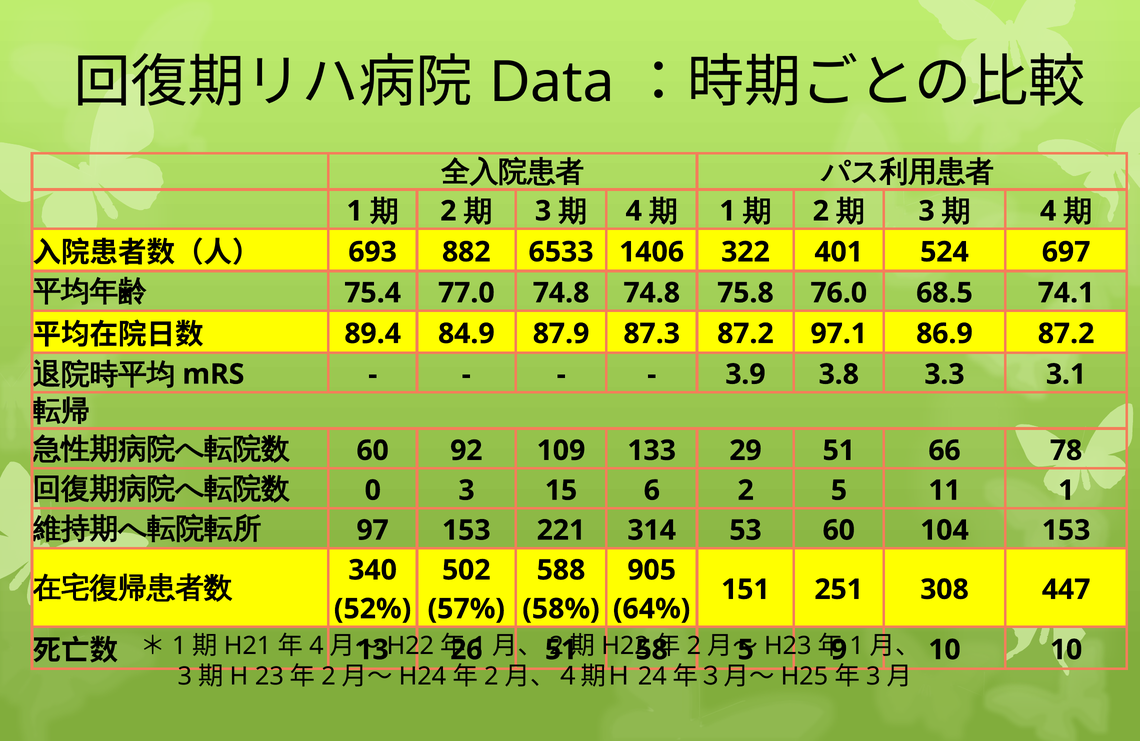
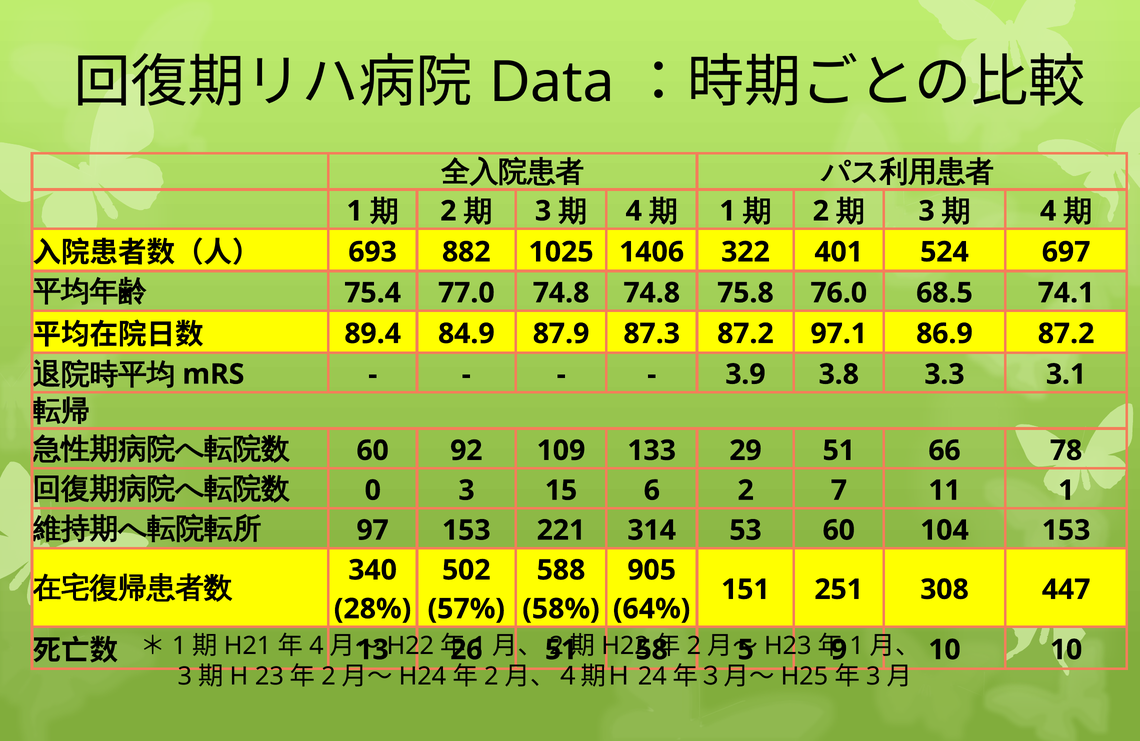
6533: 6533 -> 1025
2 5: 5 -> 7
52%: 52% -> 28%
